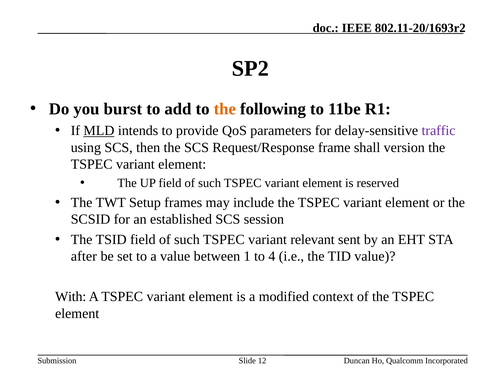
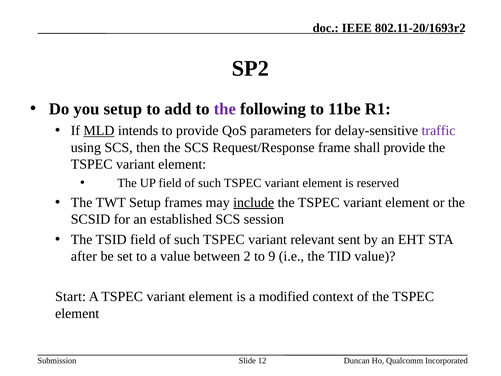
you burst: burst -> setup
the at (225, 109) colour: orange -> purple
shall version: version -> provide
include underline: none -> present
1: 1 -> 2
4: 4 -> 9
With: With -> Start
